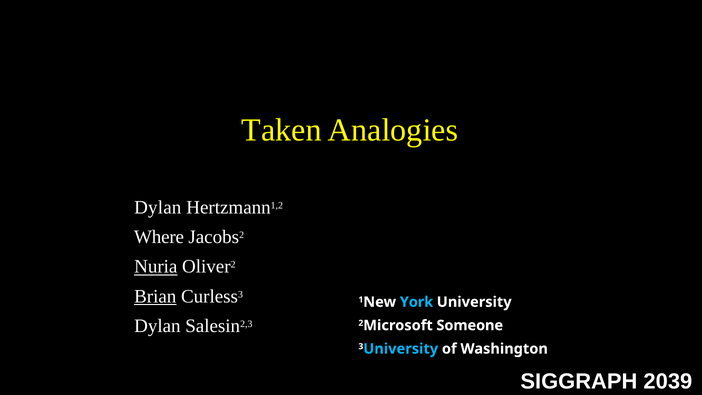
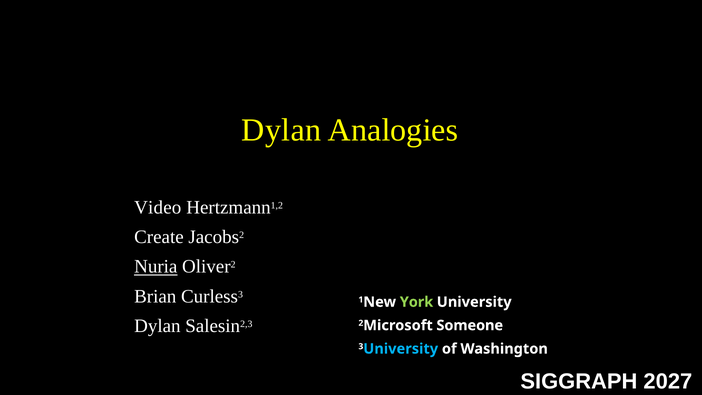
Taken at (282, 130): Taken -> Dylan
Dylan at (158, 207): Dylan -> Video
Where: Where -> Create
Brian underline: present -> none
York colour: light blue -> light green
2039: 2039 -> 2027
